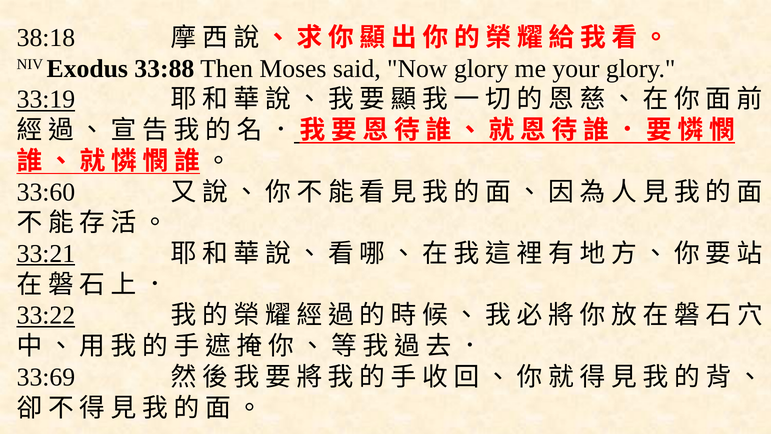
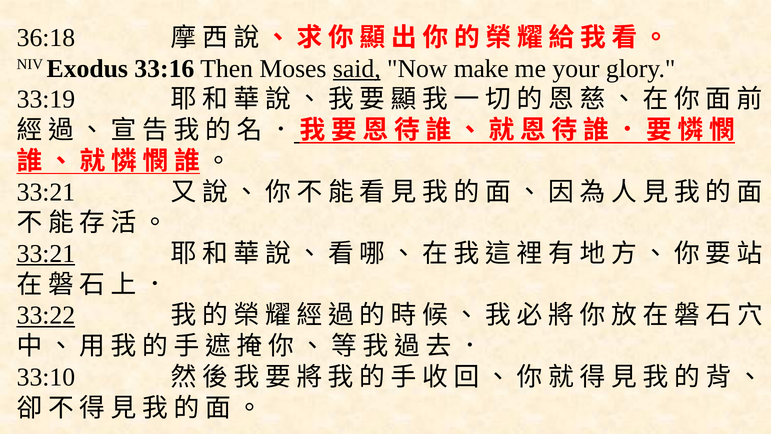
38:18: 38:18 -> 36:18
33:88: 33:88 -> 33:16
said underline: none -> present
Now glory: glory -> make
33:19 underline: present -> none
33:60 at (46, 192): 33:60 -> 33:21
33:69: 33:69 -> 33:10
